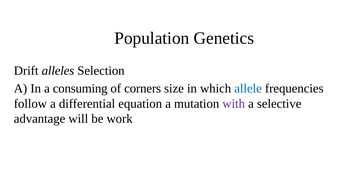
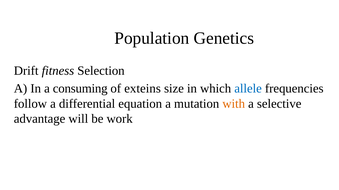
alleles: alleles -> fitness
corners: corners -> exteins
with colour: purple -> orange
